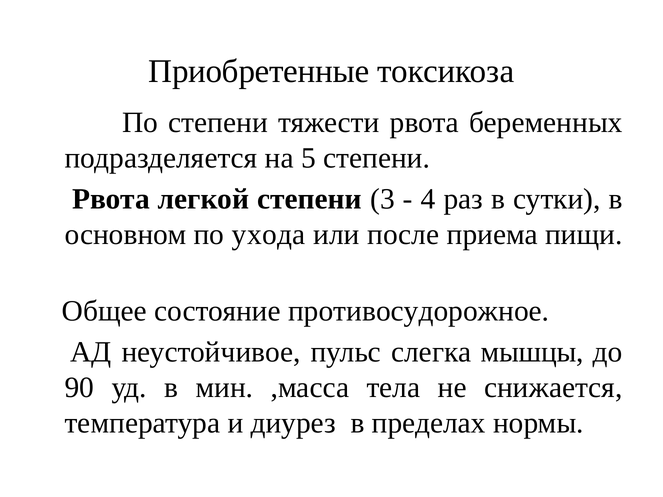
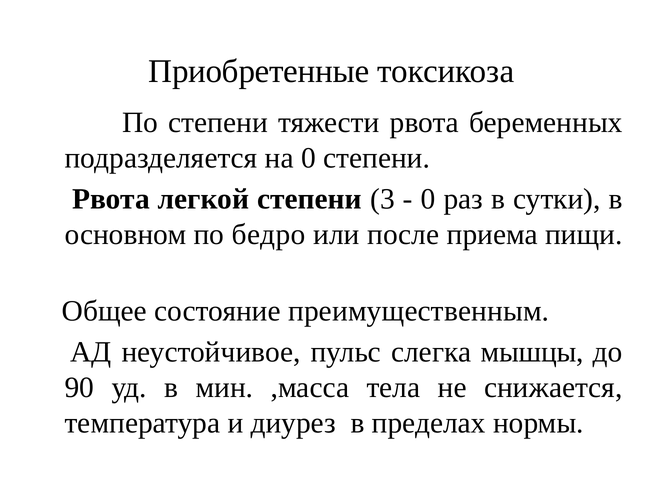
на 5: 5 -> 0
4 at (428, 199): 4 -> 0
ухода: ухода -> бедро
противосудорожное: противосудорожное -> преимущественным
